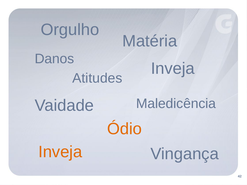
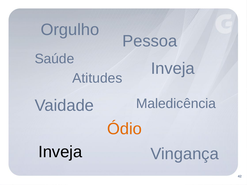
Matéria: Matéria -> Pessoa
Danos: Danos -> Saúde
Inveja at (60, 152) colour: orange -> black
